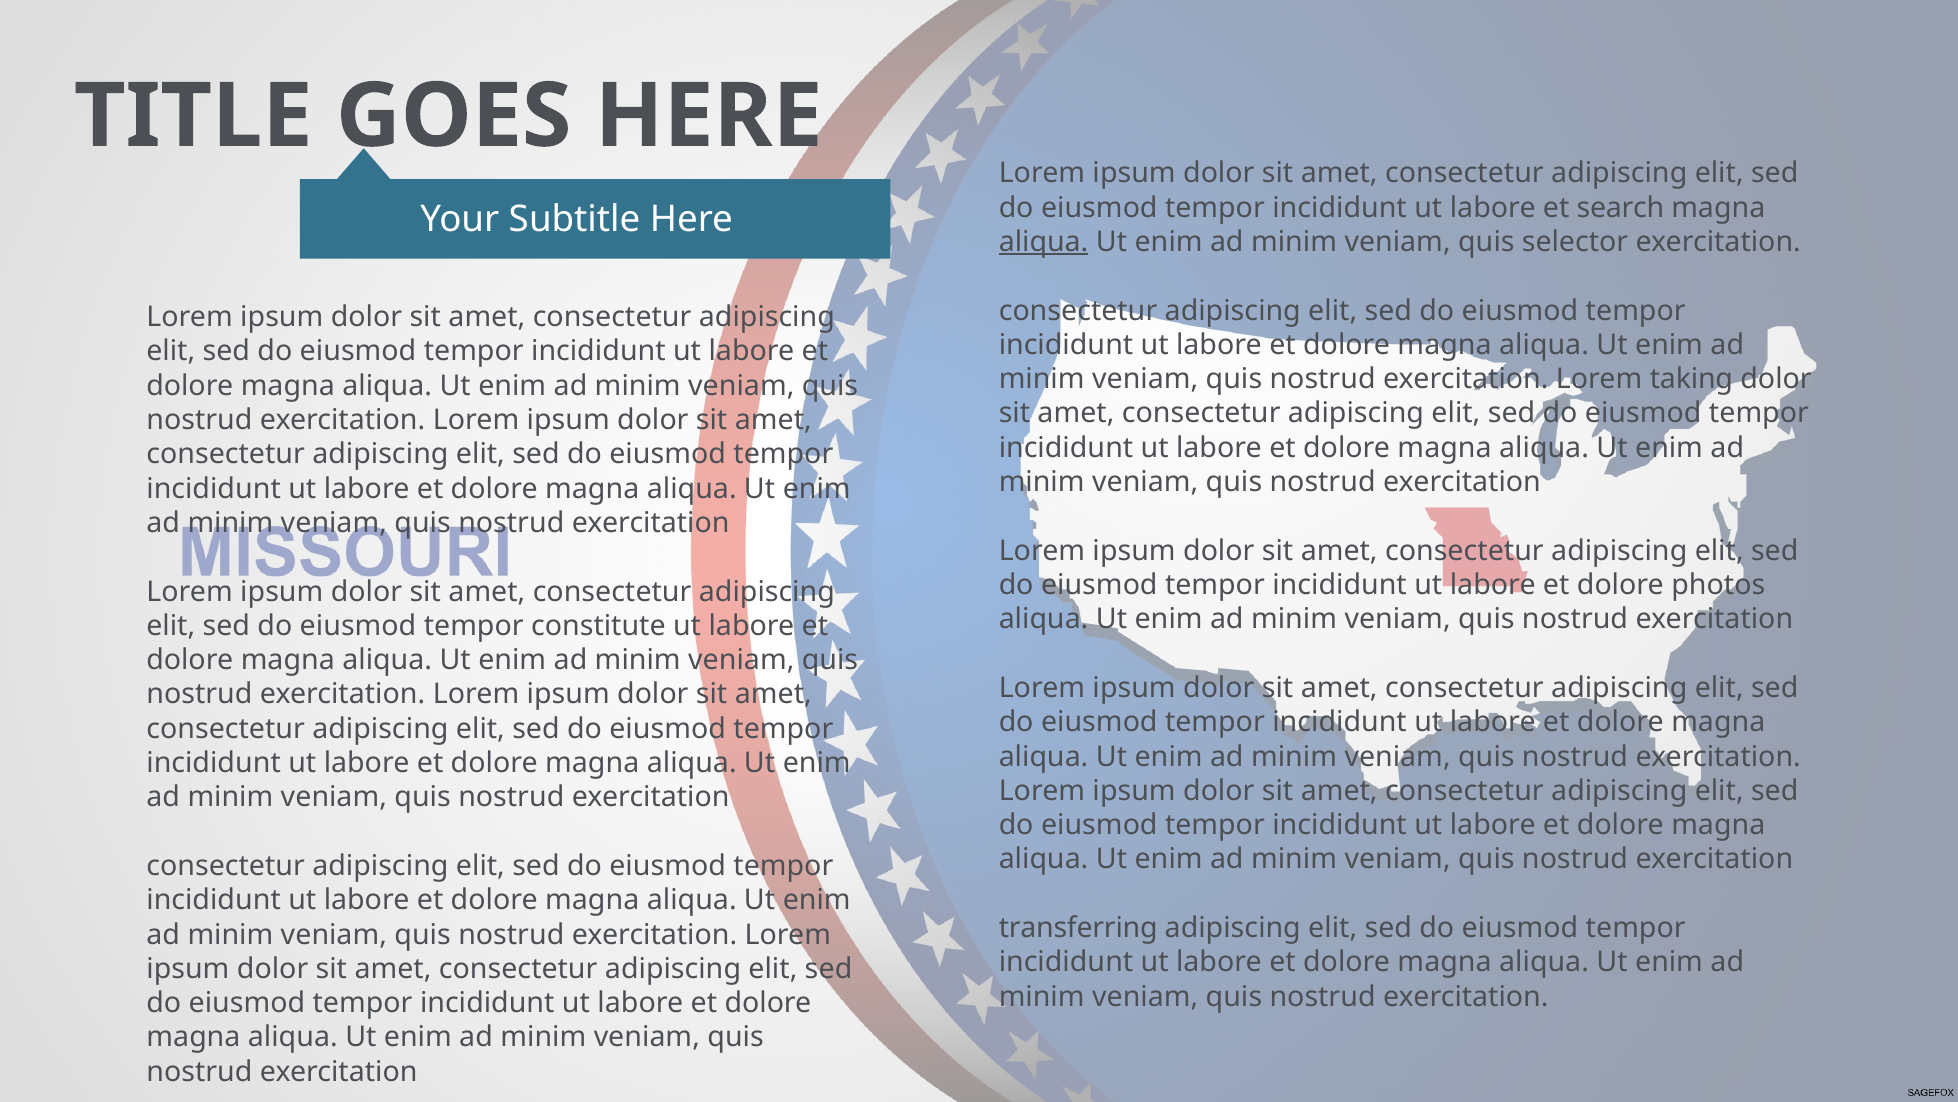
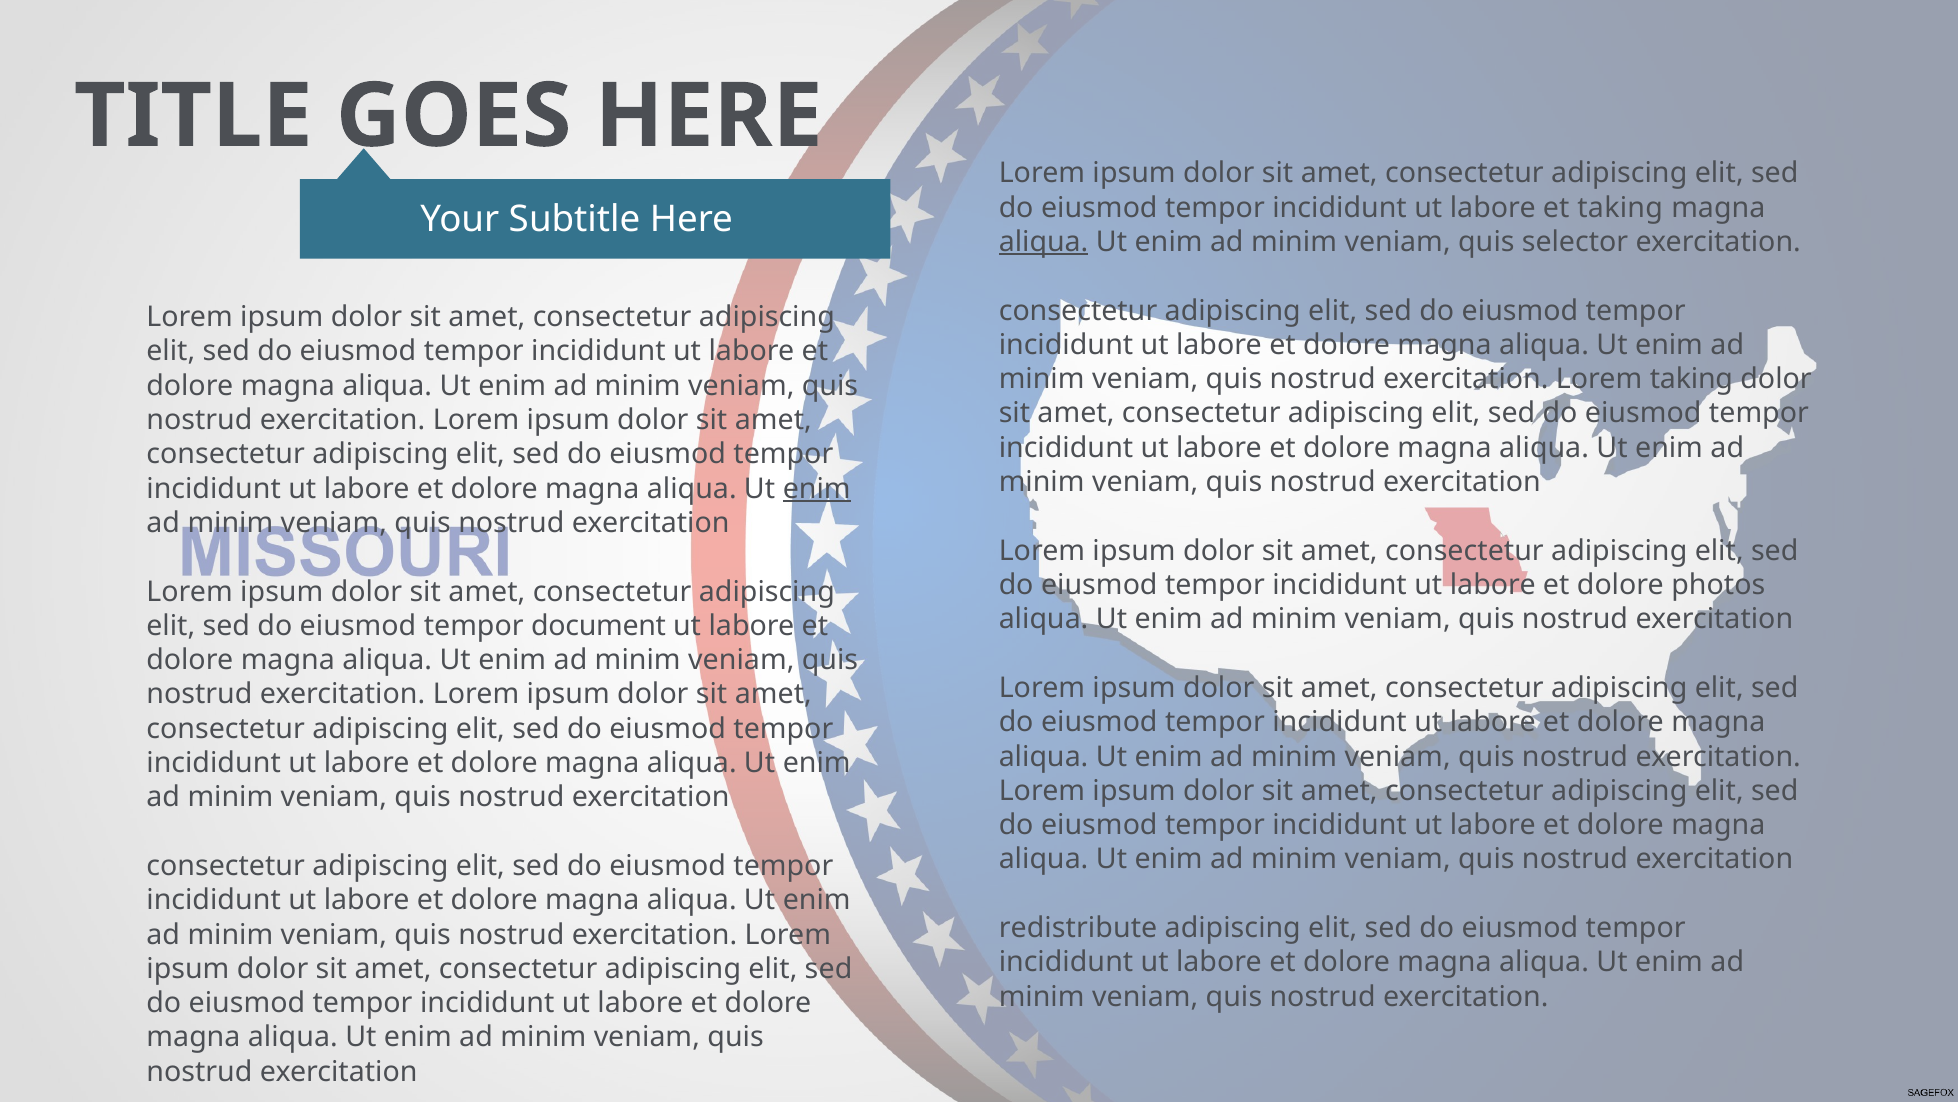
et search: search -> taking
enim at (817, 488) underline: none -> present
constitute: constitute -> document
transferring: transferring -> redistribute
